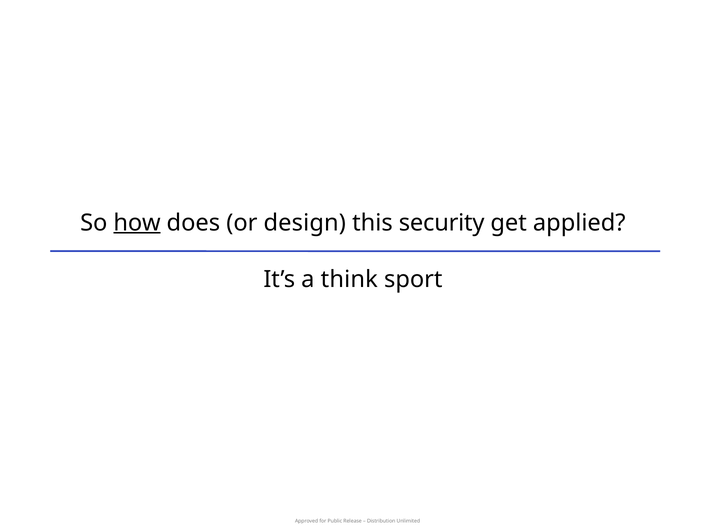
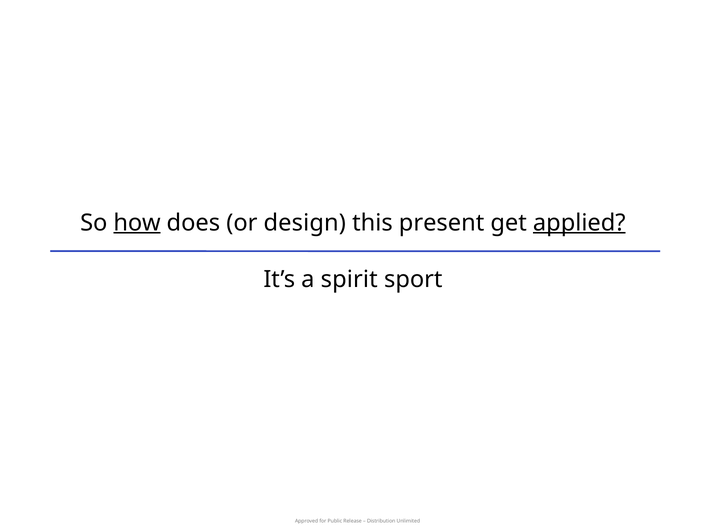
security: security -> present
applied underline: none -> present
think: think -> spirit
